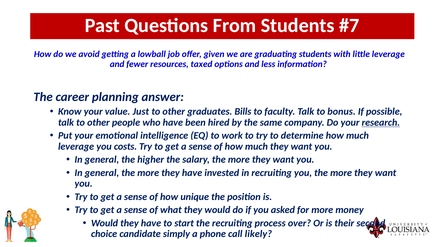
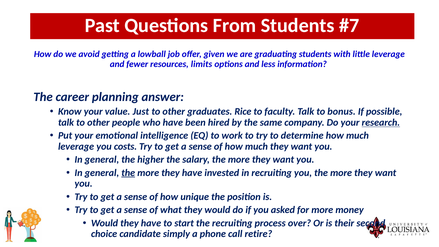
taxed: taxed -> limits
Bills: Bills -> Rice
the at (128, 173) underline: none -> present
likely: likely -> retire
